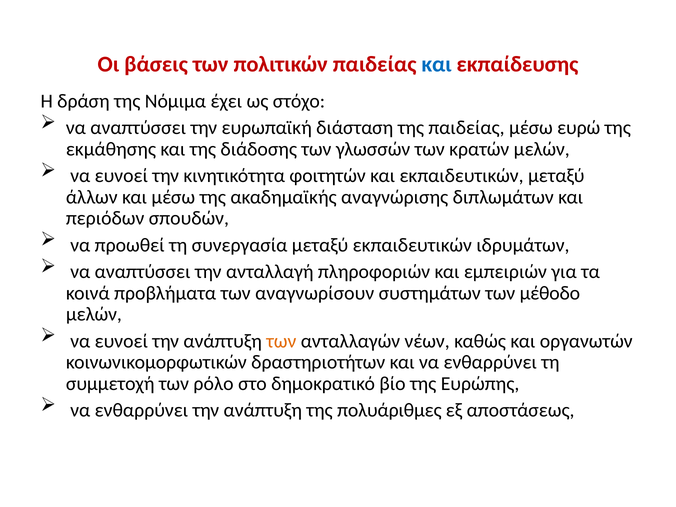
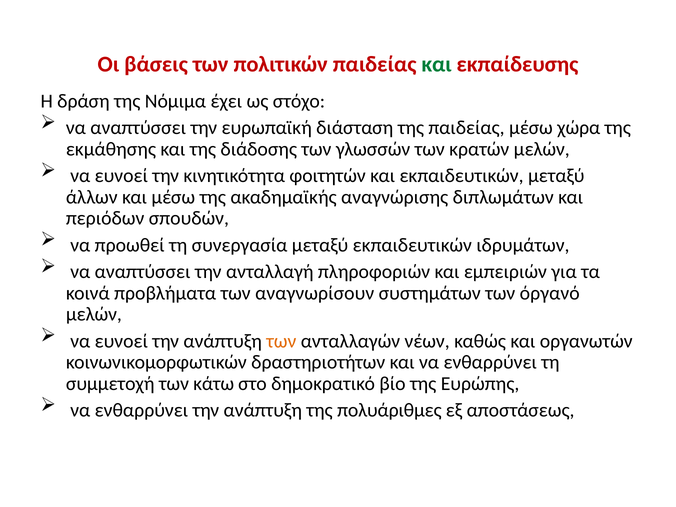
και at (437, 64) colour: blue -> green
ευρώ: ευρώ -> χώρα
μέθοδο: μέθοδο -> όργανό
ρόλο: ρόλο -> κάτω
